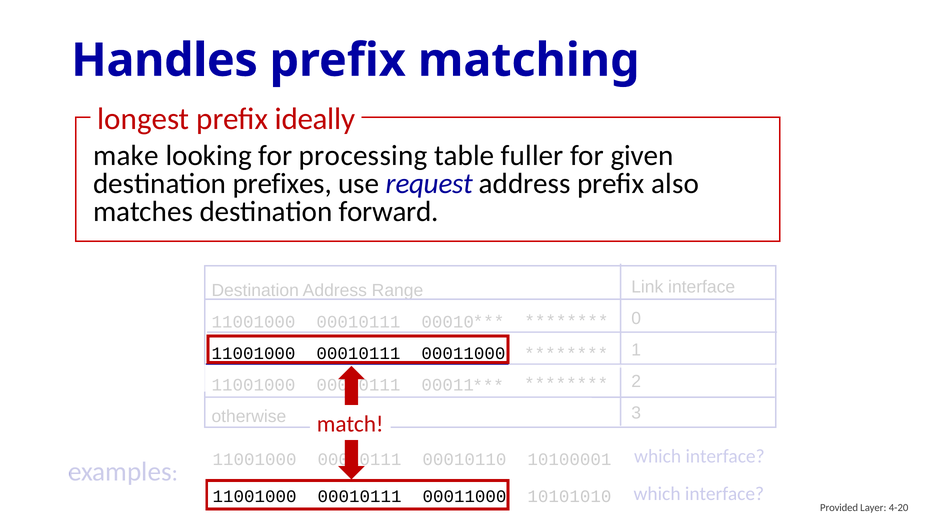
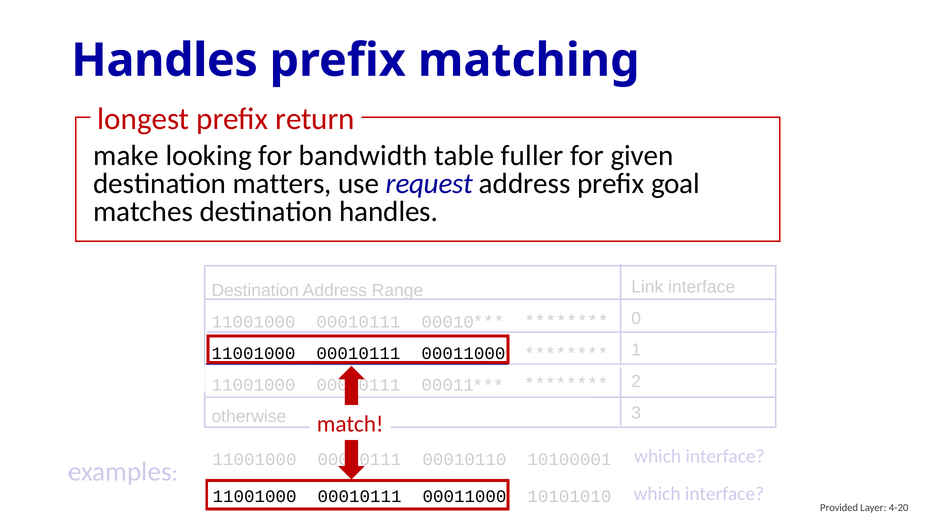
ideally: ideally -> return
processing: processing -> bandwidth
prefixes: prefixes -> matters
also: also -> goal
destination forward: forward -> handles
